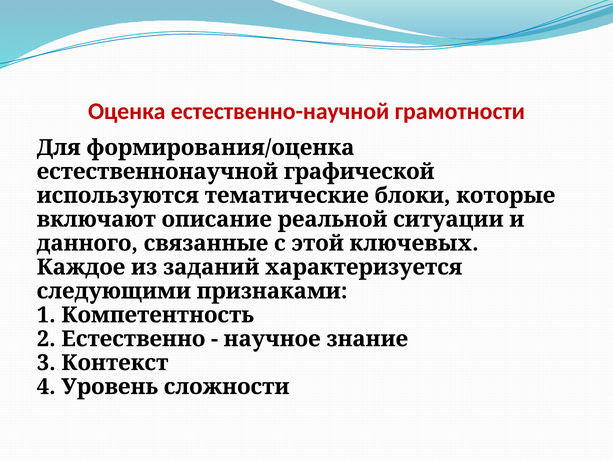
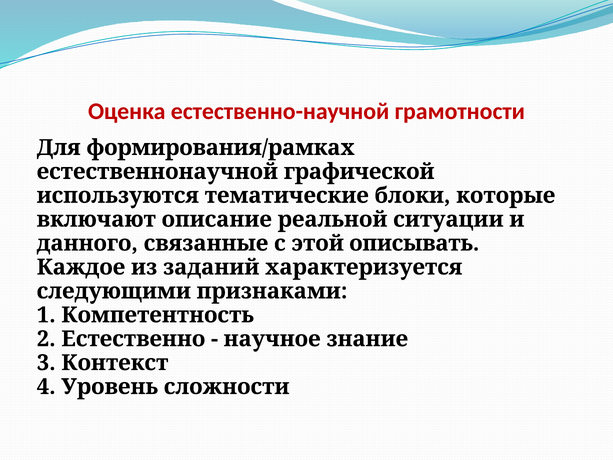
формирования/оценка: формирования/оценка -> формирования/рамках
ключевых: ключевых -> описывать
